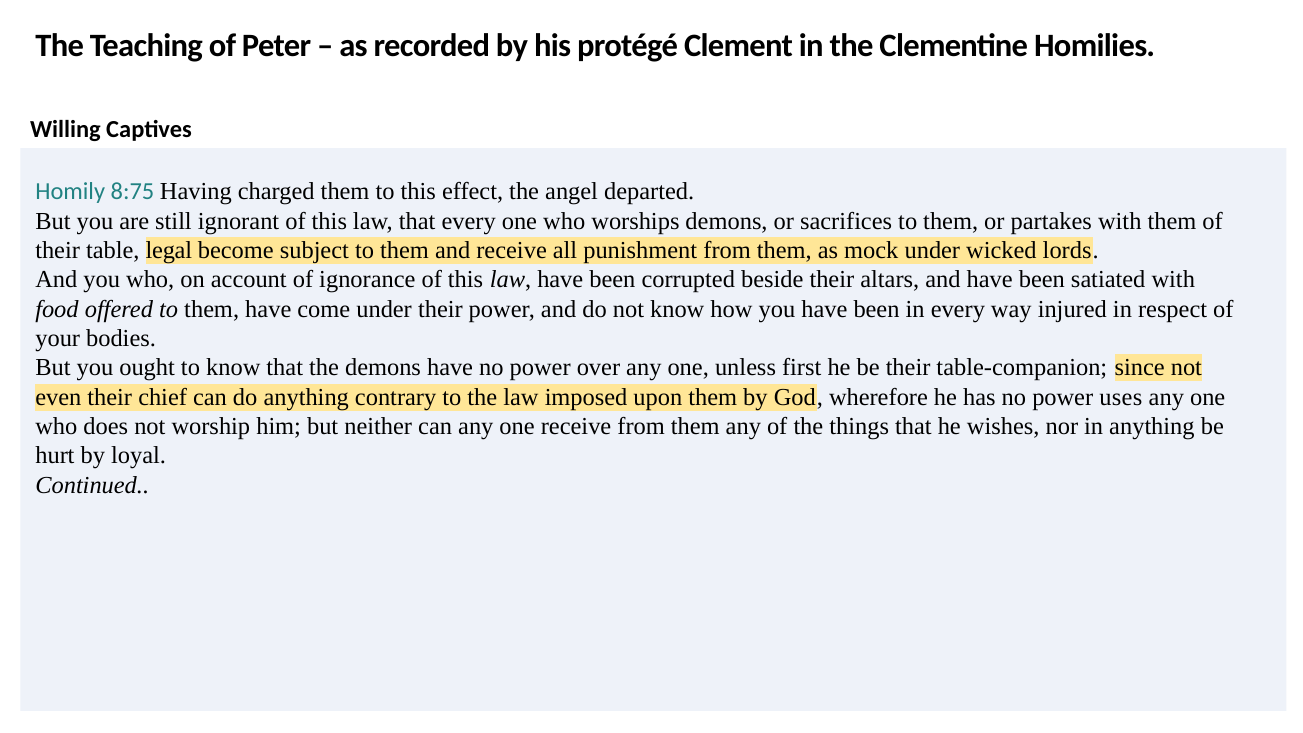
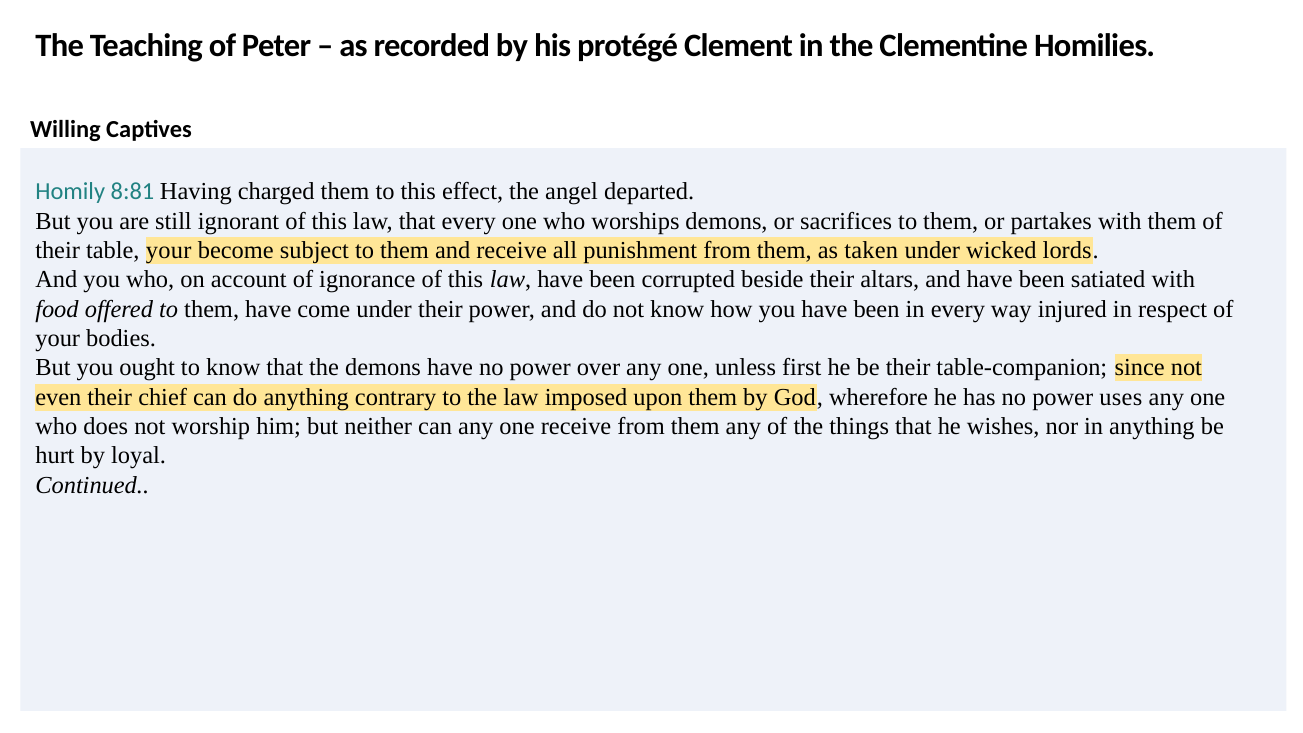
8:75: 8:75 -> 8:81
table legal: legal -> your
mock: mock -> taken
